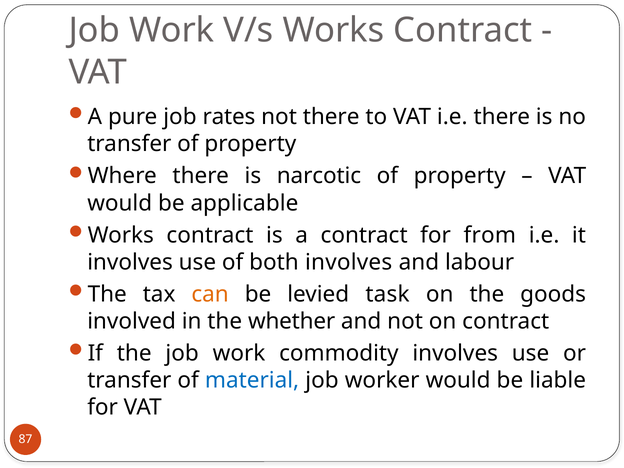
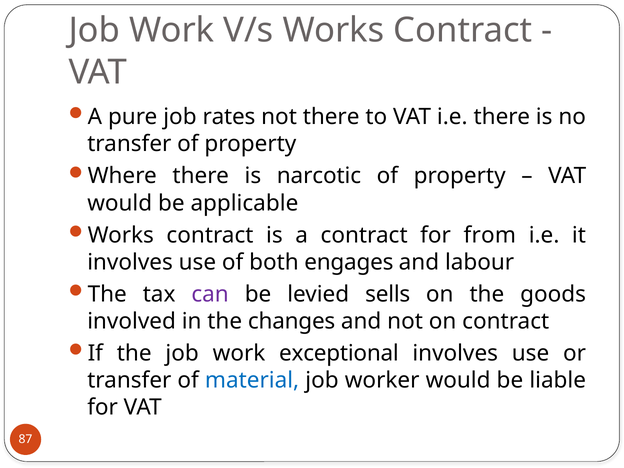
both involves: involves -> engages
can colour: orange -> purple
task: task -> sells
whether: whether -> changes
commodity: commodity -> exceptional
